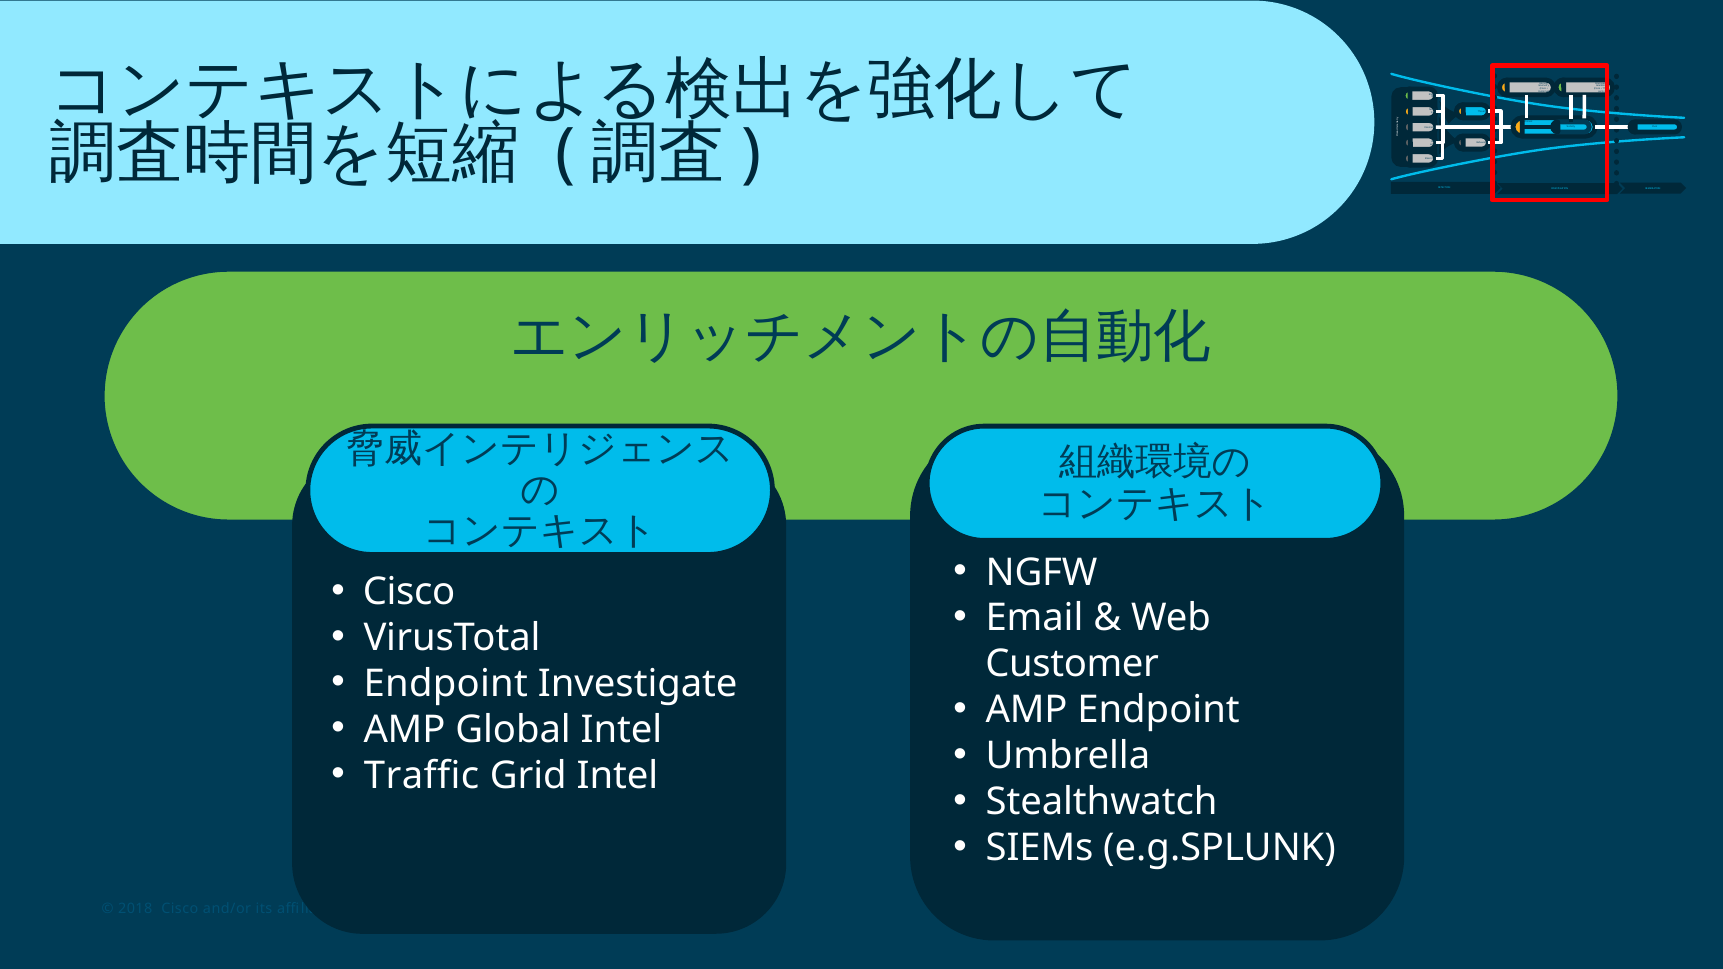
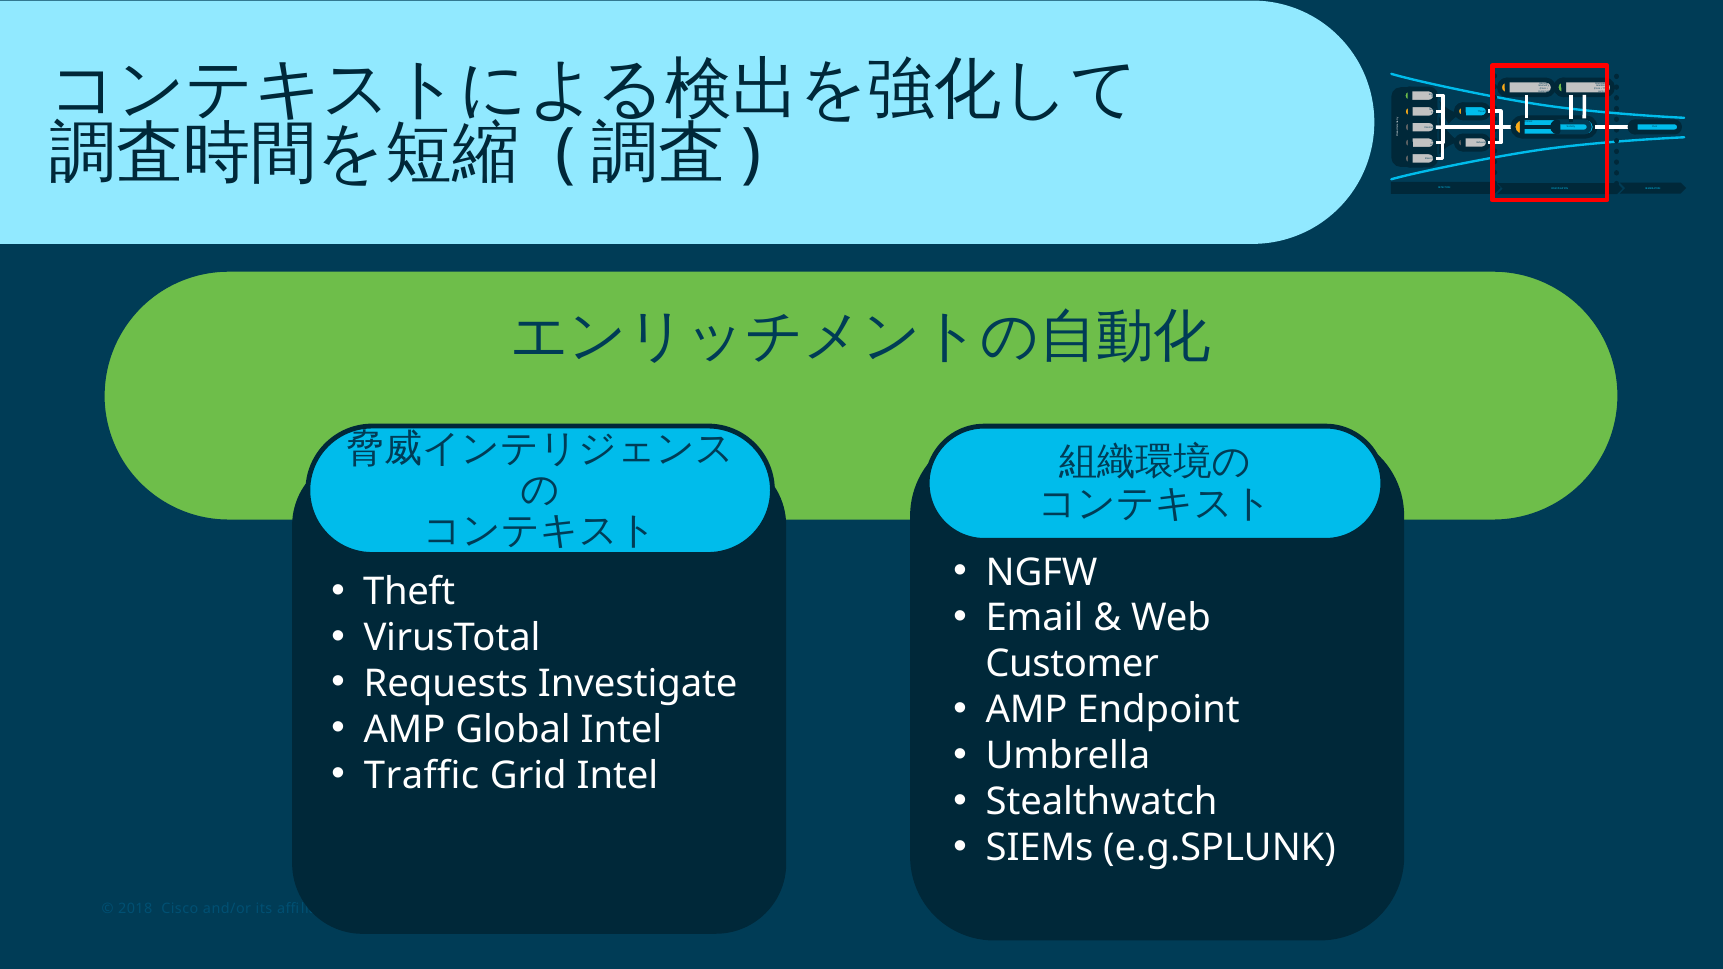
Cisco at (409, 592): Cisco -> Theft
Endpoint at (446, 684): Endpoint -> Requests
